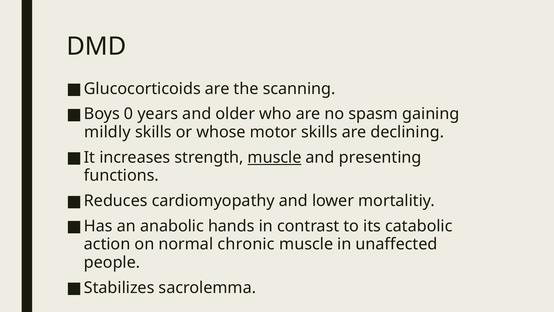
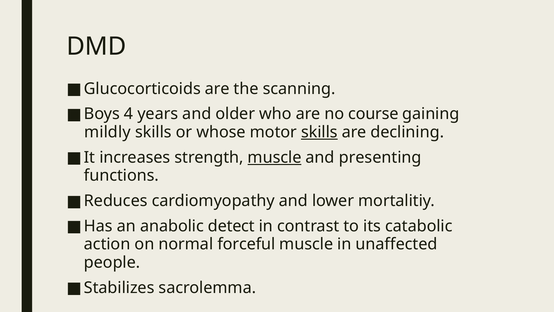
0: 0 -> 4
spasm: spasm -> course
skills at (319, 132) underline: none -> present
hands: hands -> detect
chronic: chronic -> forceful
